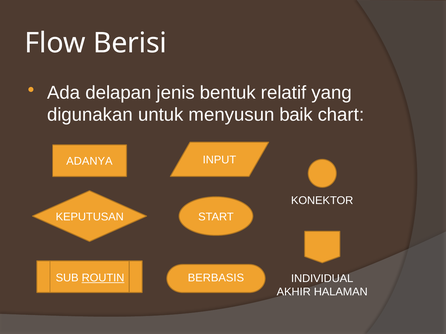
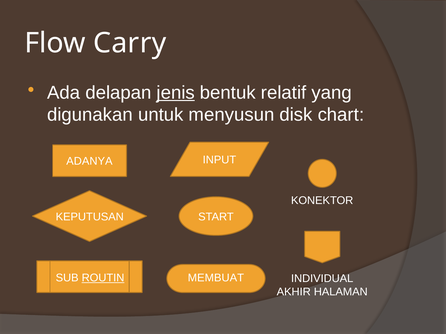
Berisi: Berisi -> Carry
jenis underline: none -> present
baik: baik -> disk
BERBASIS: BERBASIS -> MEMBUAT
